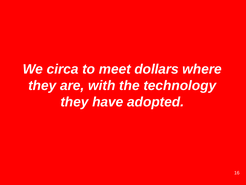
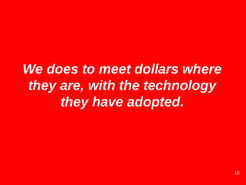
circa: circa -> does
